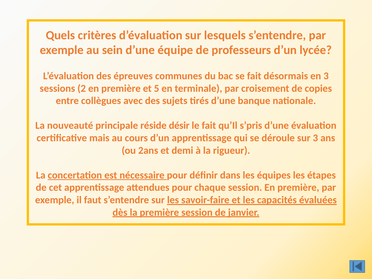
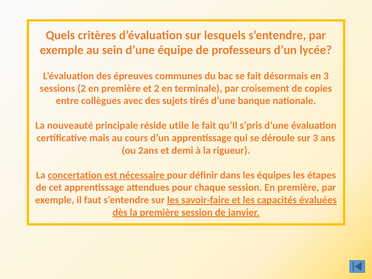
et 5: 5 -> 2
désir: désir -> utile
